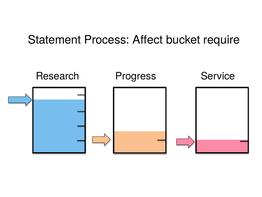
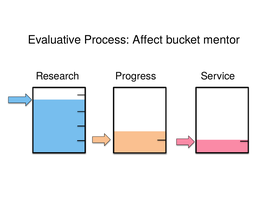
Statement: Statement -> Evaluative
require: require -> mentor
